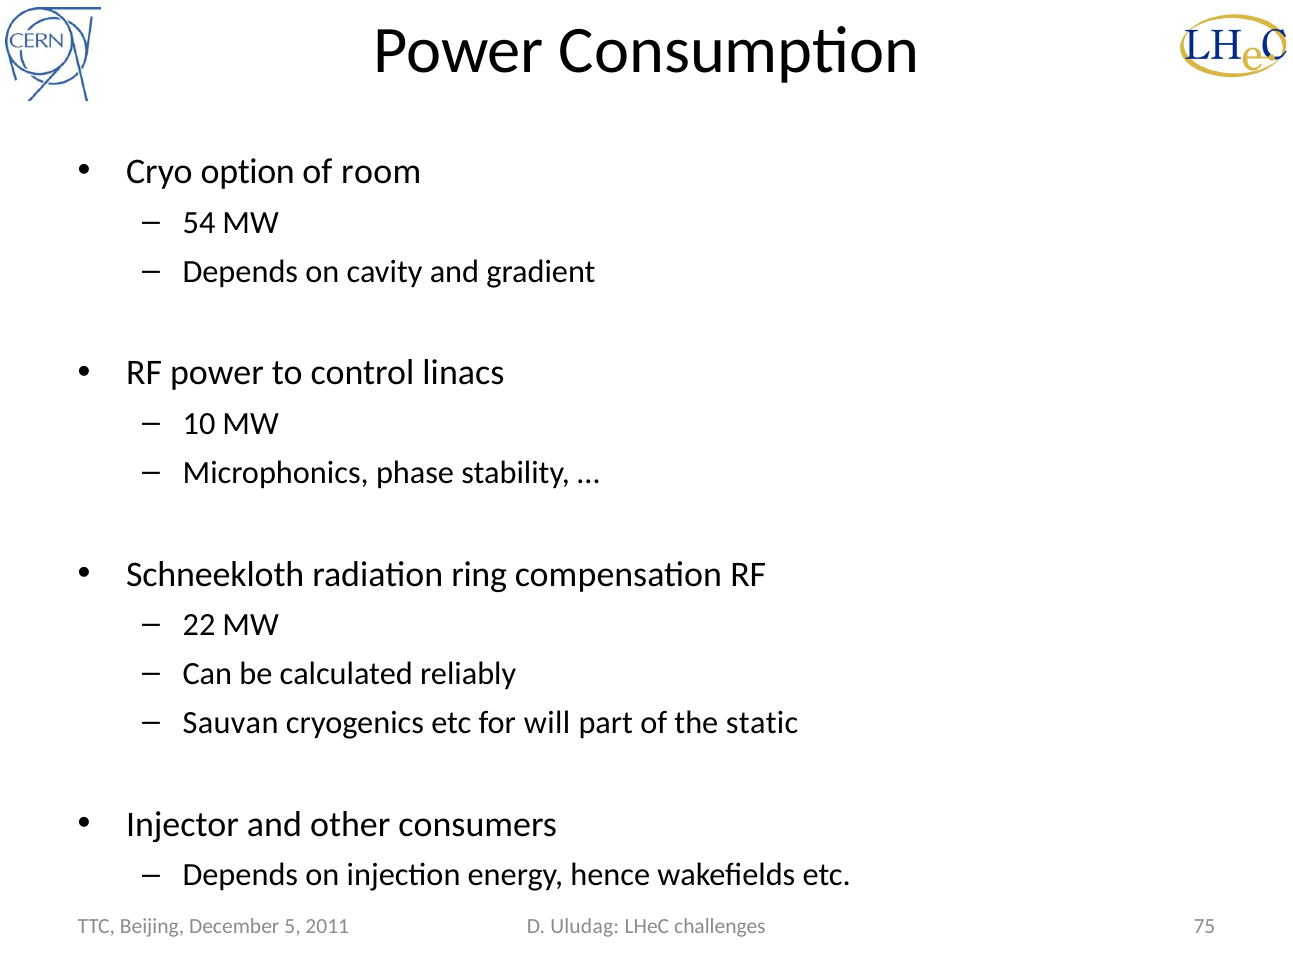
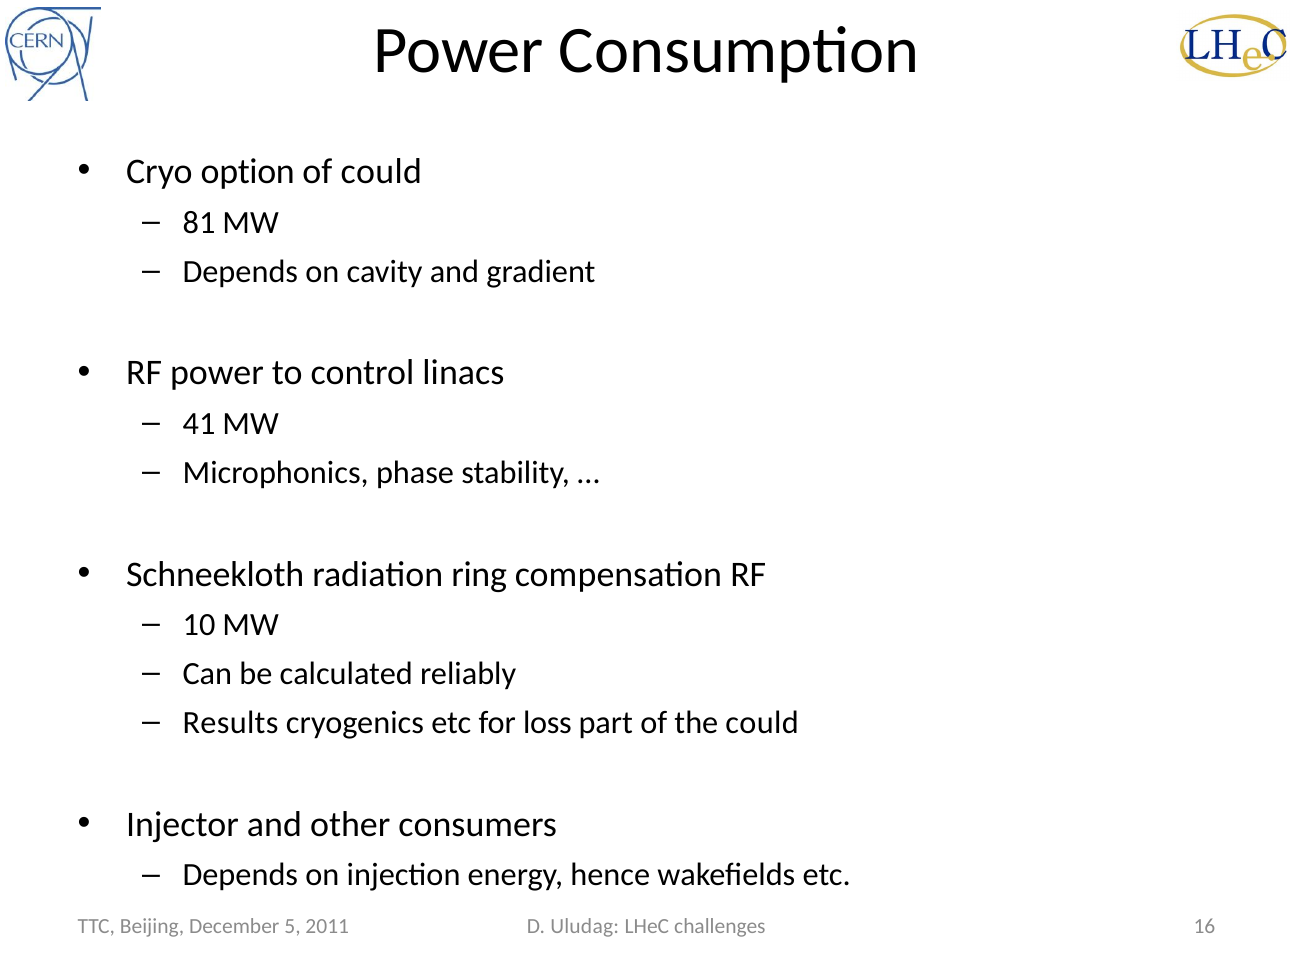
of room: room -> could
54: 54 -> 81
10: 10 -> 41
22: 22 -> 10
Sauvan: Sauvan -> Results
will: will -> loss
the static: static -> could
75: 75 -> 16
